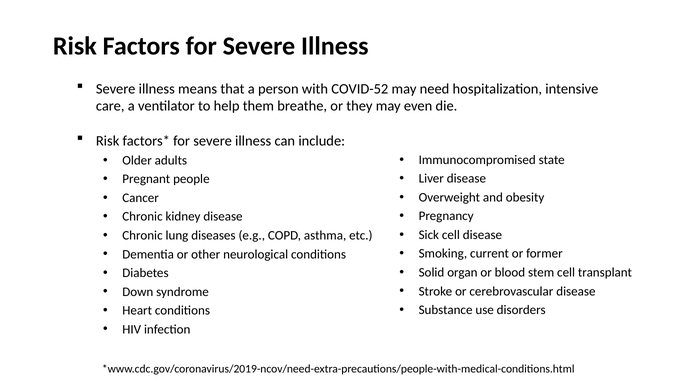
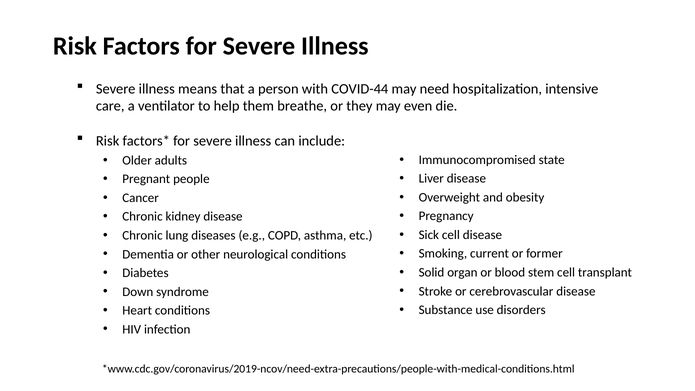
COVID-52: COVID-52 -> COVID-44
